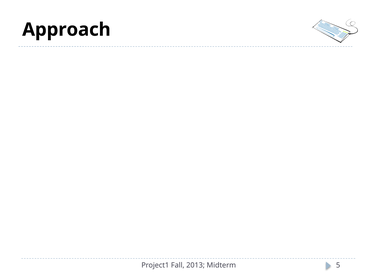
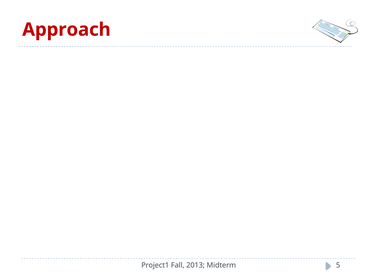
Approach colour: black -> red
